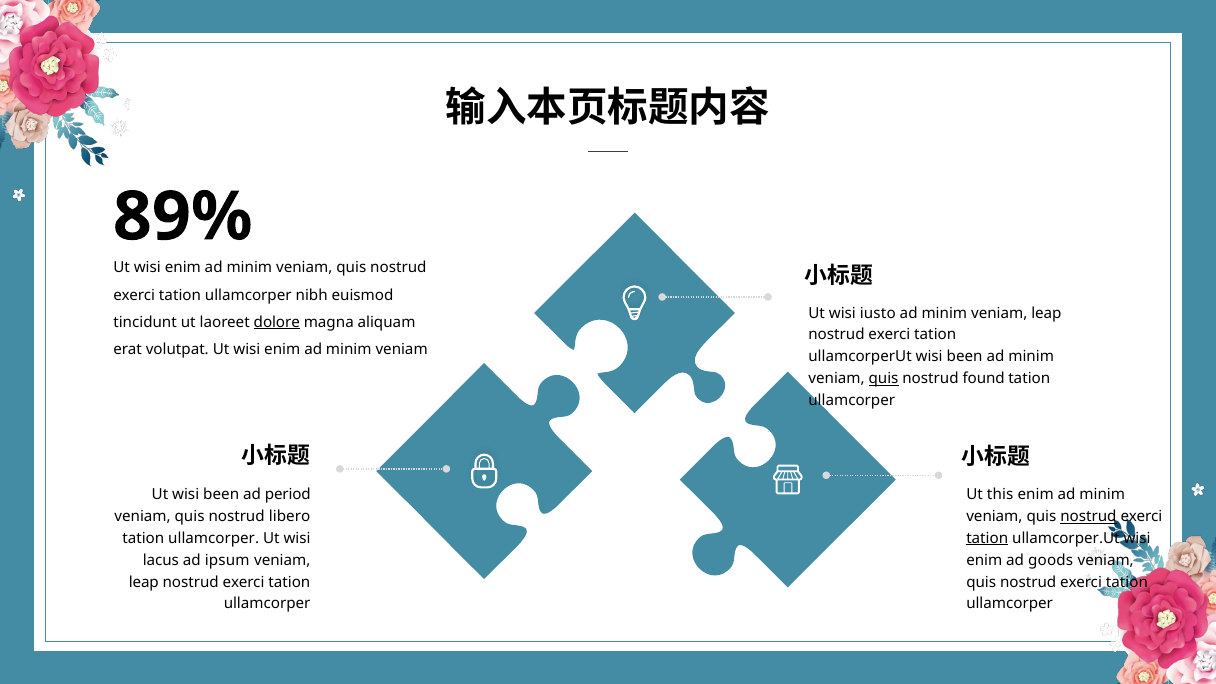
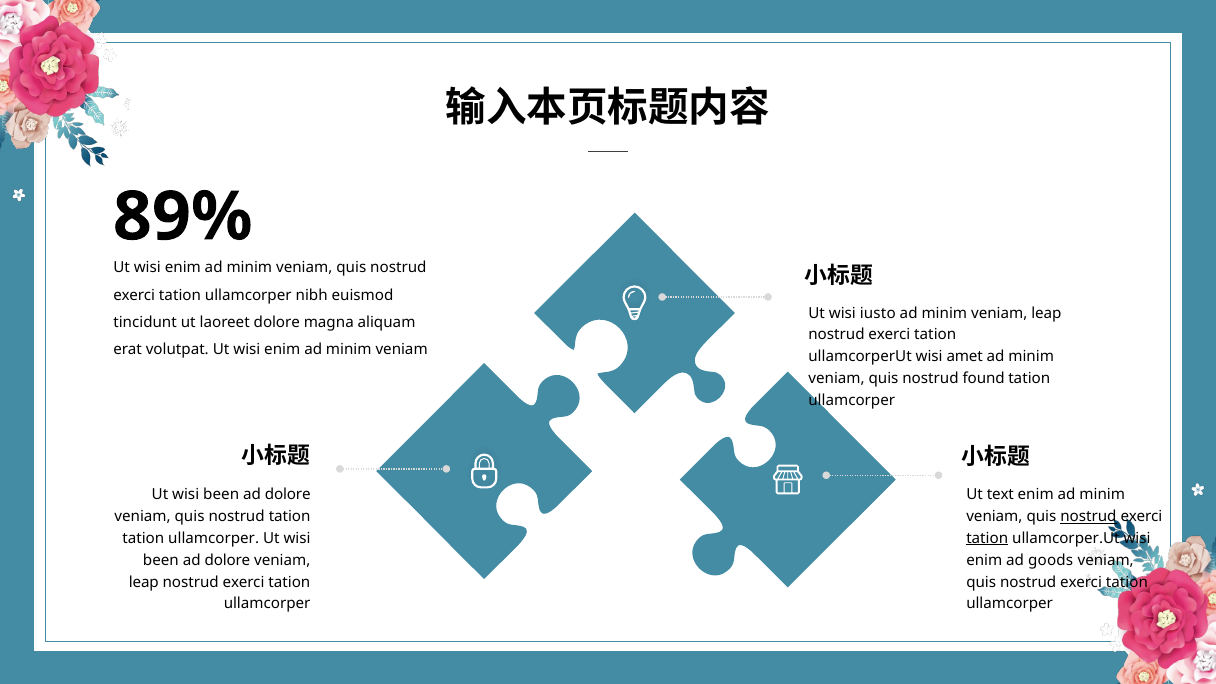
dolore at (277, 322) underline: present -> none
ullamcorperUt wisi been: been -> amet
quis at (884, 379) underline: present -> none
period at (288, 495): period -> dolore
this: this -> text
nostrud libero: libero -> tation
lacus at (161, 560): lacus -> been
ipsum at (227, 560): ipsum -> dolore
